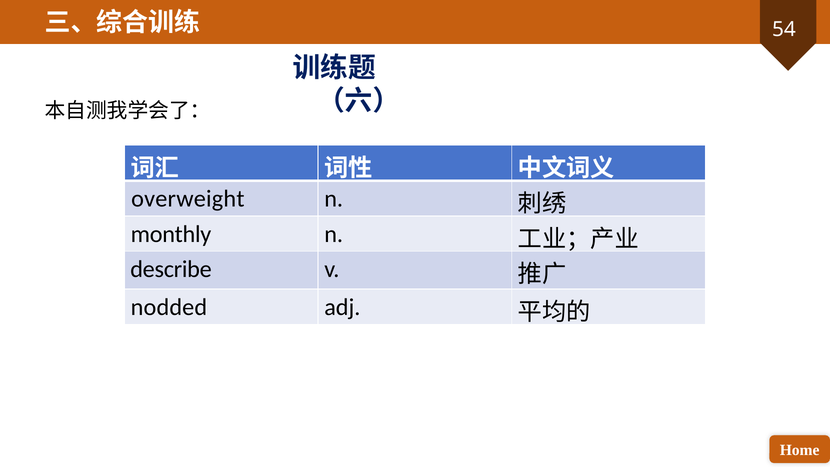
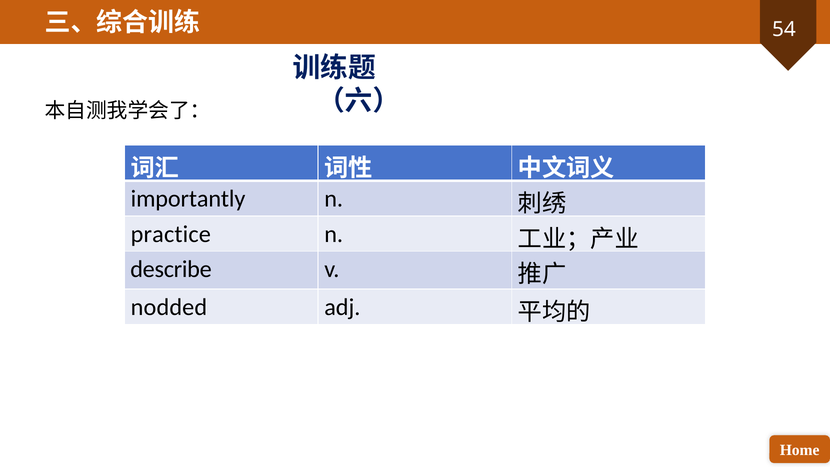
overweight: overweight -> importantly
monthly: monthly -> practice
